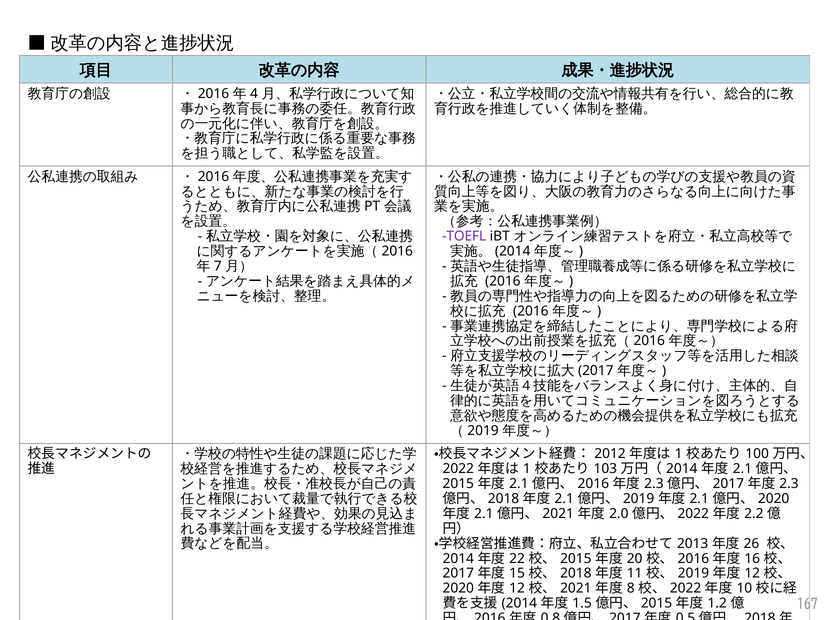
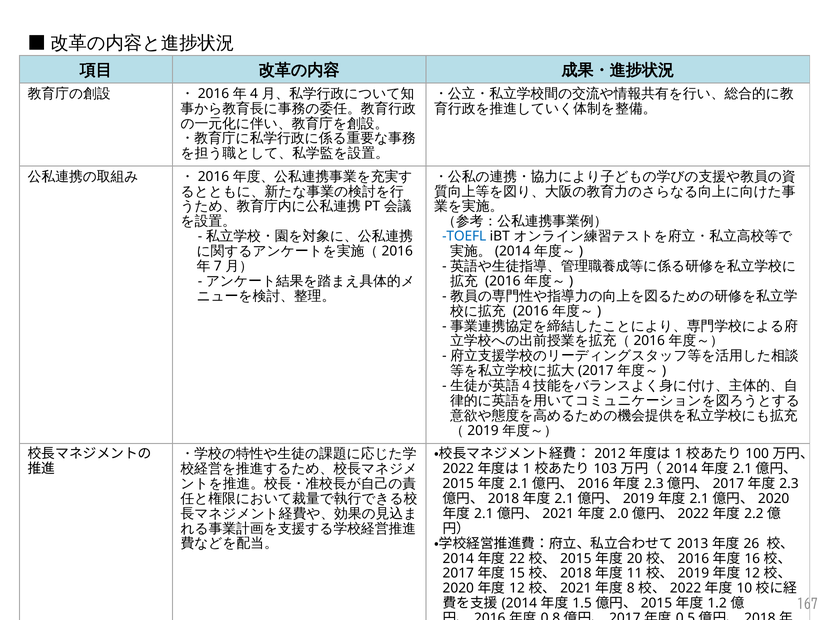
TOEFL colour: purple -> blue
